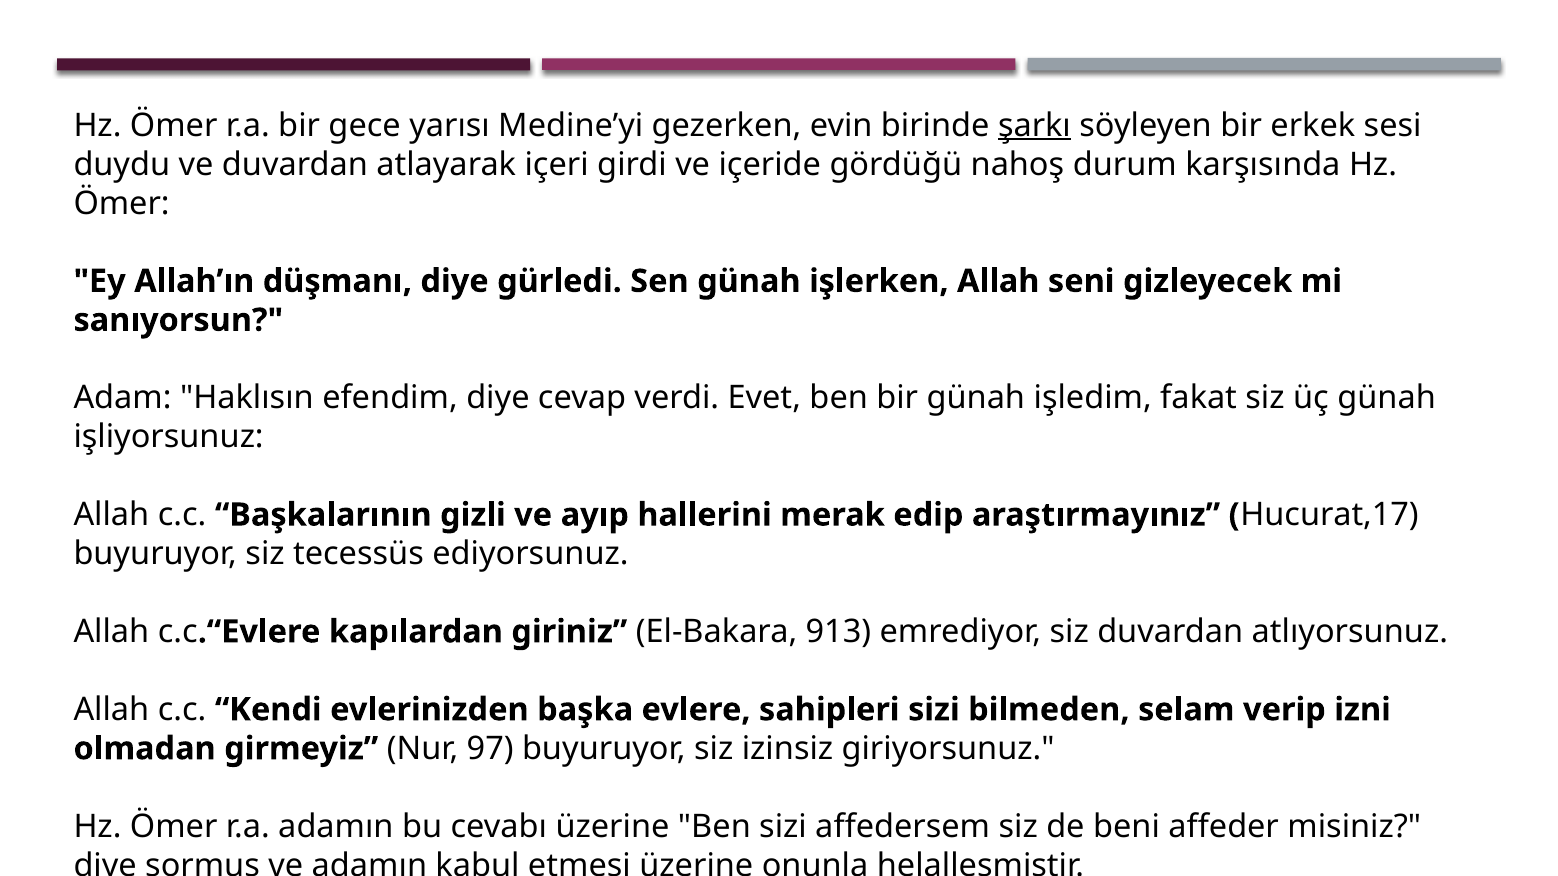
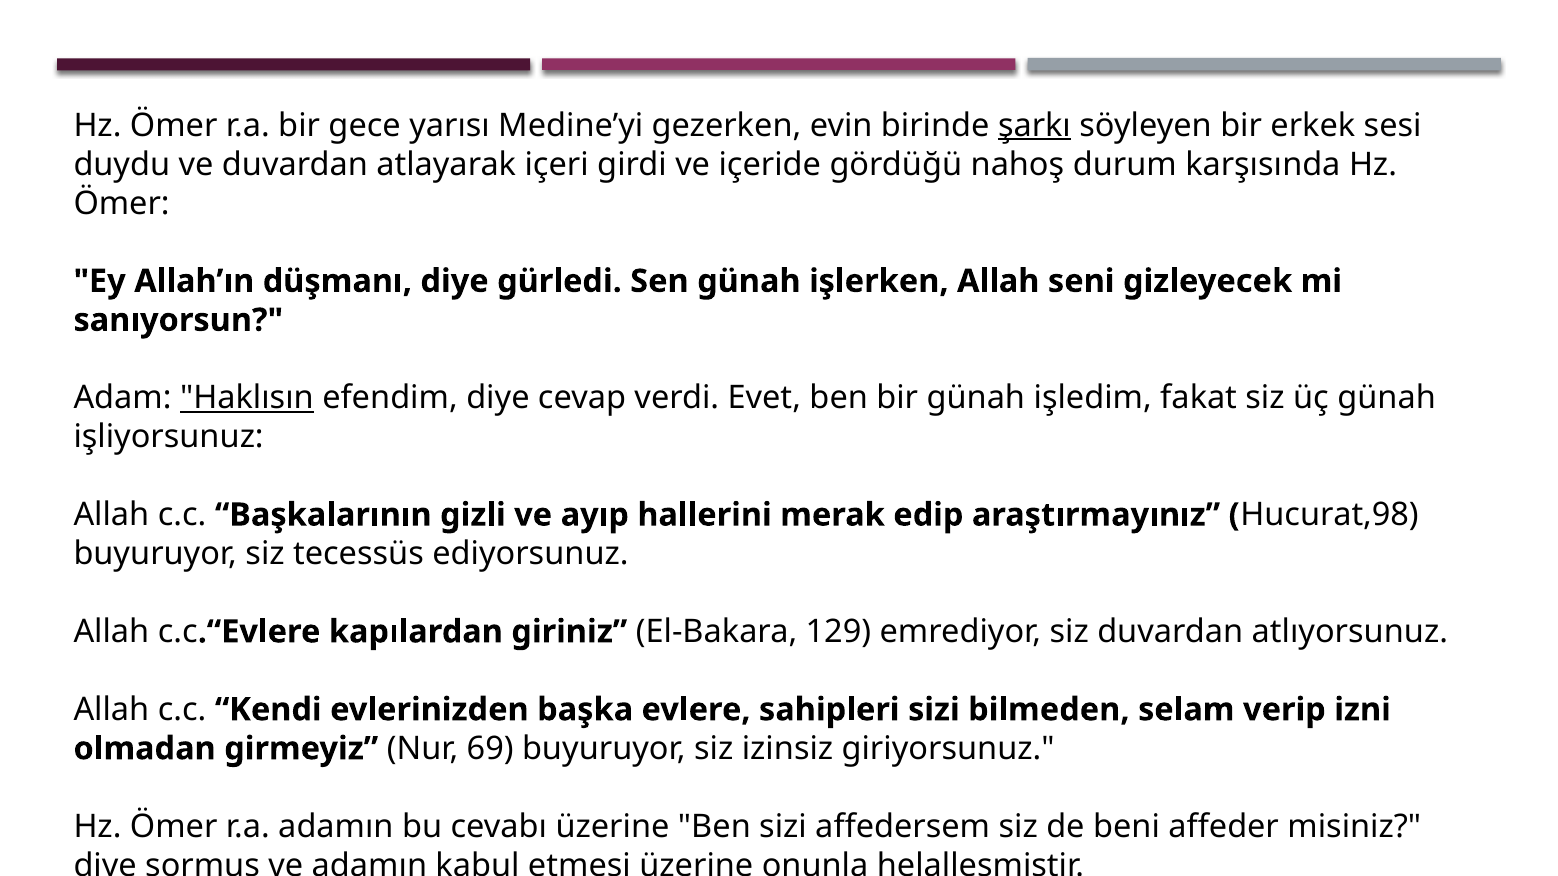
Haklısın underline: none -> present
Hucurat,17: Hucurat,17 -> Hucurat,98
913: 913 -> 129
97: 97 -> 69
